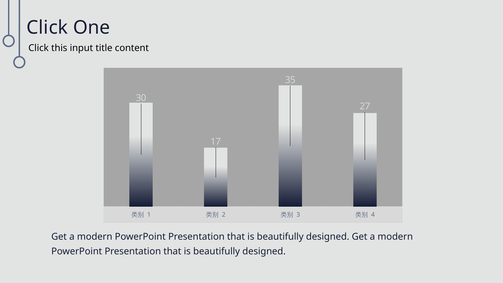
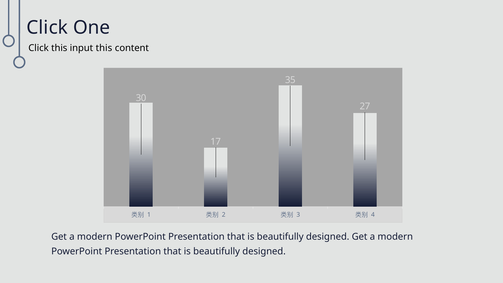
input title: title -> this
